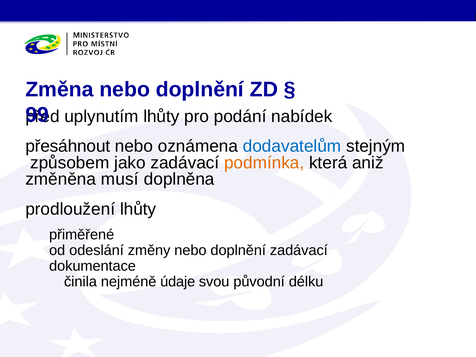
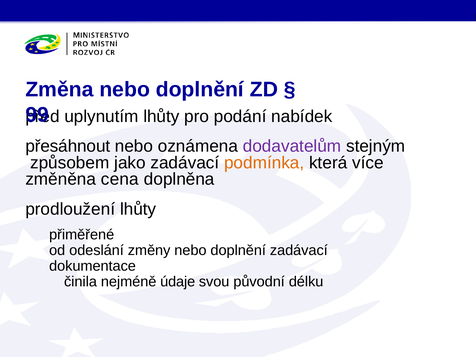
dodavatelům colour: blue -> purple
aniž: aniž -> více
musí: musí -> cena
